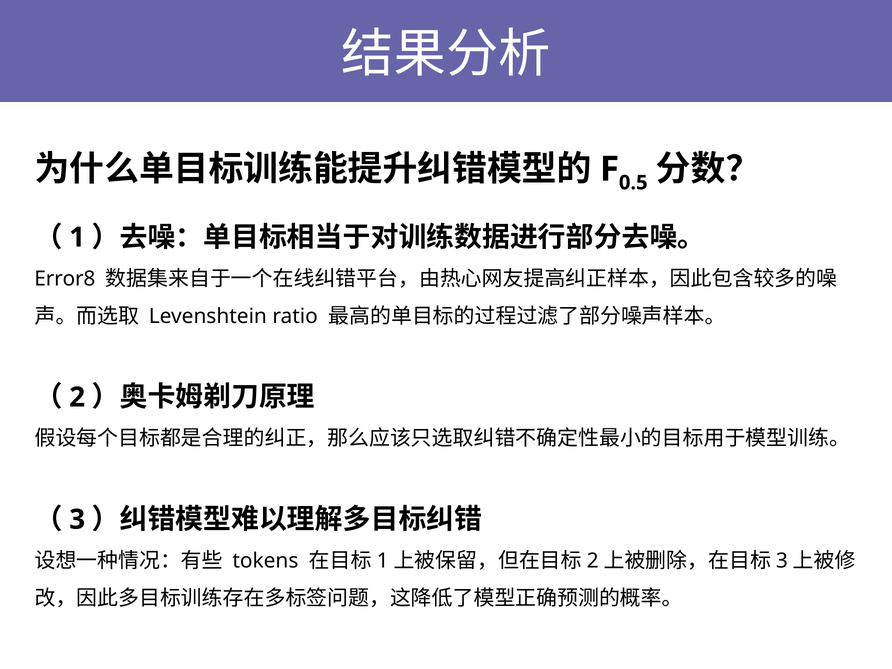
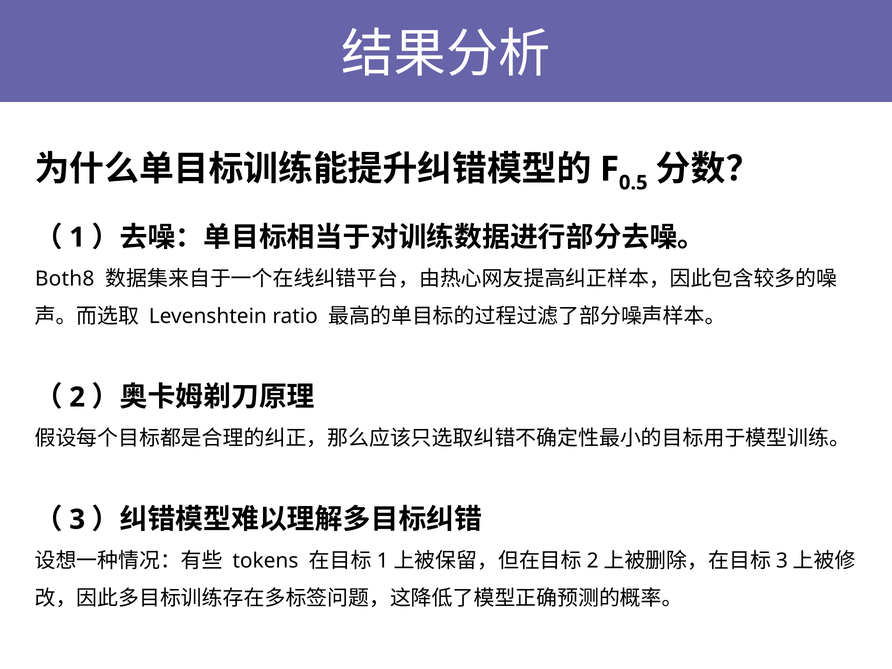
Error8: Error8 -> Both8
